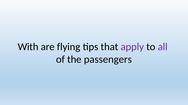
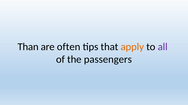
With: With -> Than
flying: flying -> often
apply colour: purple -> orange
